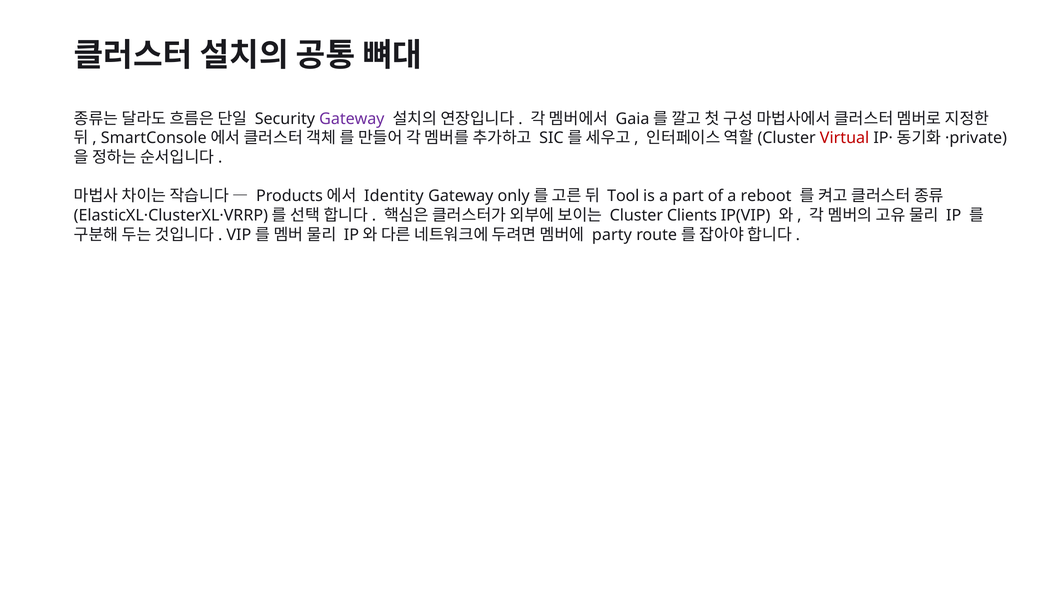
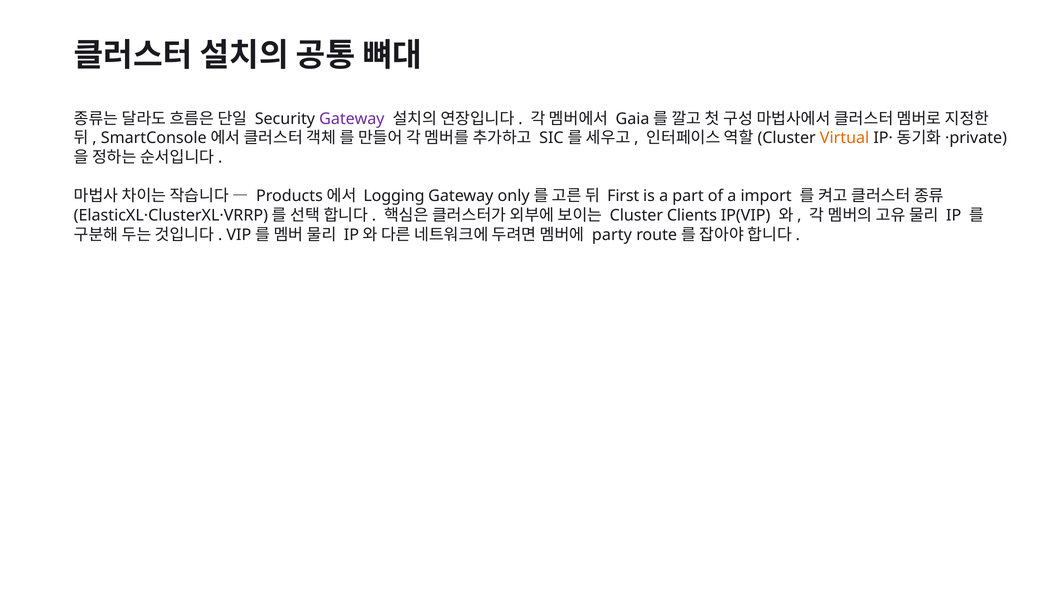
Virtual colour: red -> orange
Identity: Identity -> Logging
Tool: Tool -> First
reboot: reboot -> import
